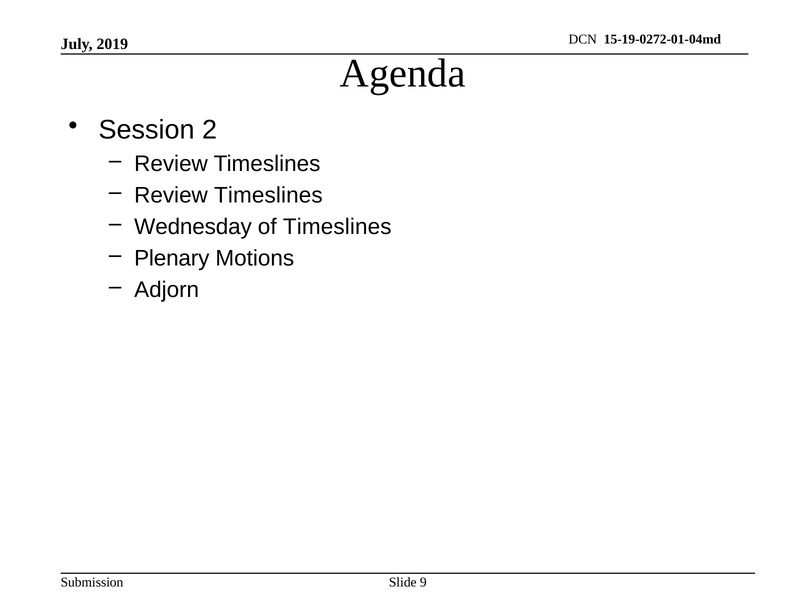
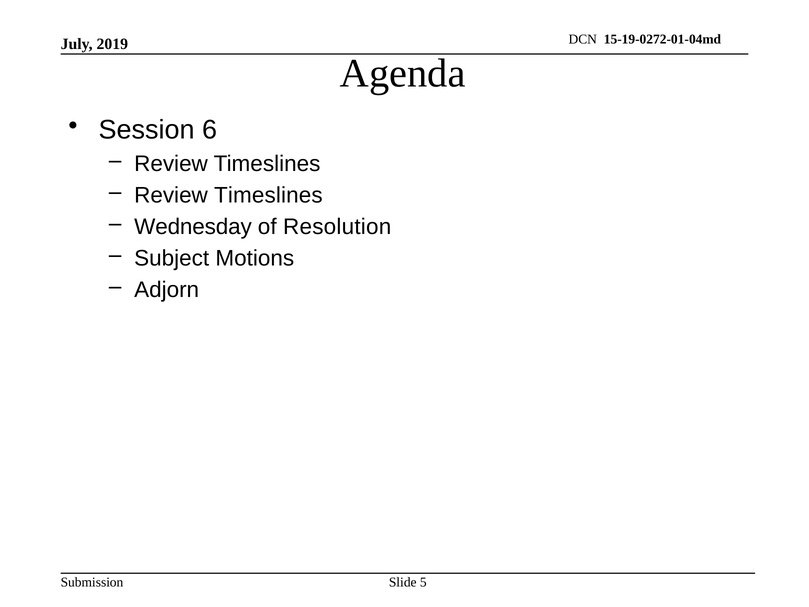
2: 2 -> 6
of Timeslines: Timeslines -> Resolution
Plenary: Plenary -> Subject
9: 9 -> 5
